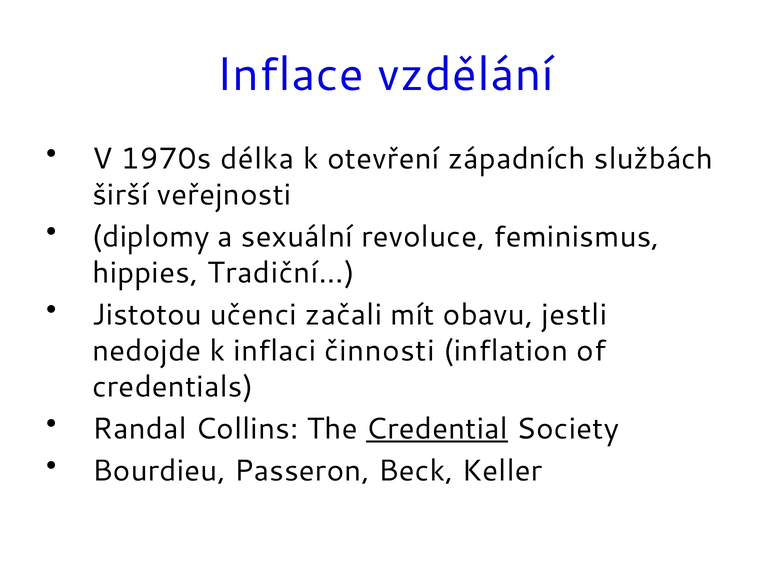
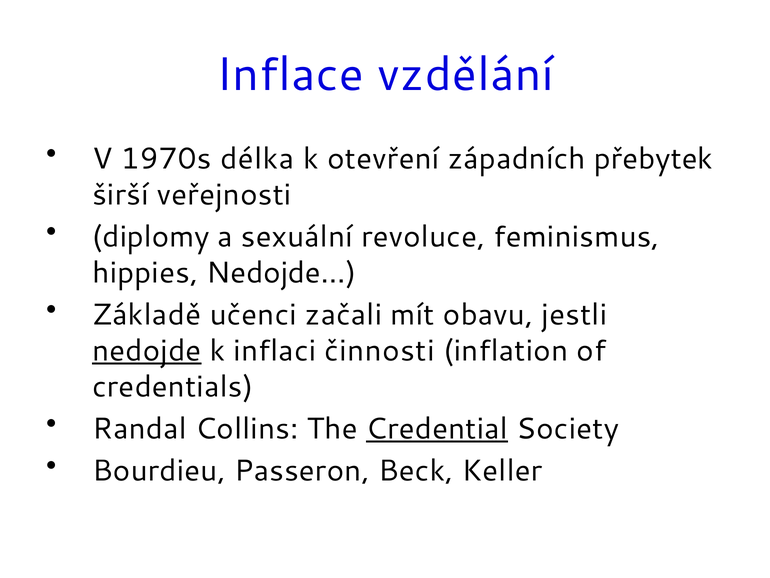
službách: službách -> přebytek
Tradiční…: Tradiční… -> Nedojde…
Jistotou: Jistotou -> Základě
nedojde underline: none -> present
